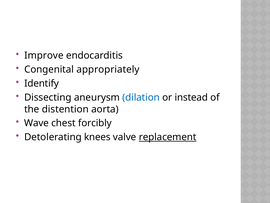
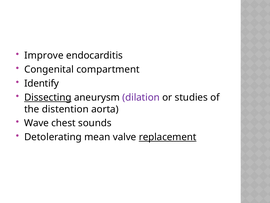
appropriately: appropriately -> compartment
Dissecting underline: none -> present
dilation colour: blue -> purple
instead: instead -> studies
forcibly: forcibly -> sounds
knees: knees -> mean
